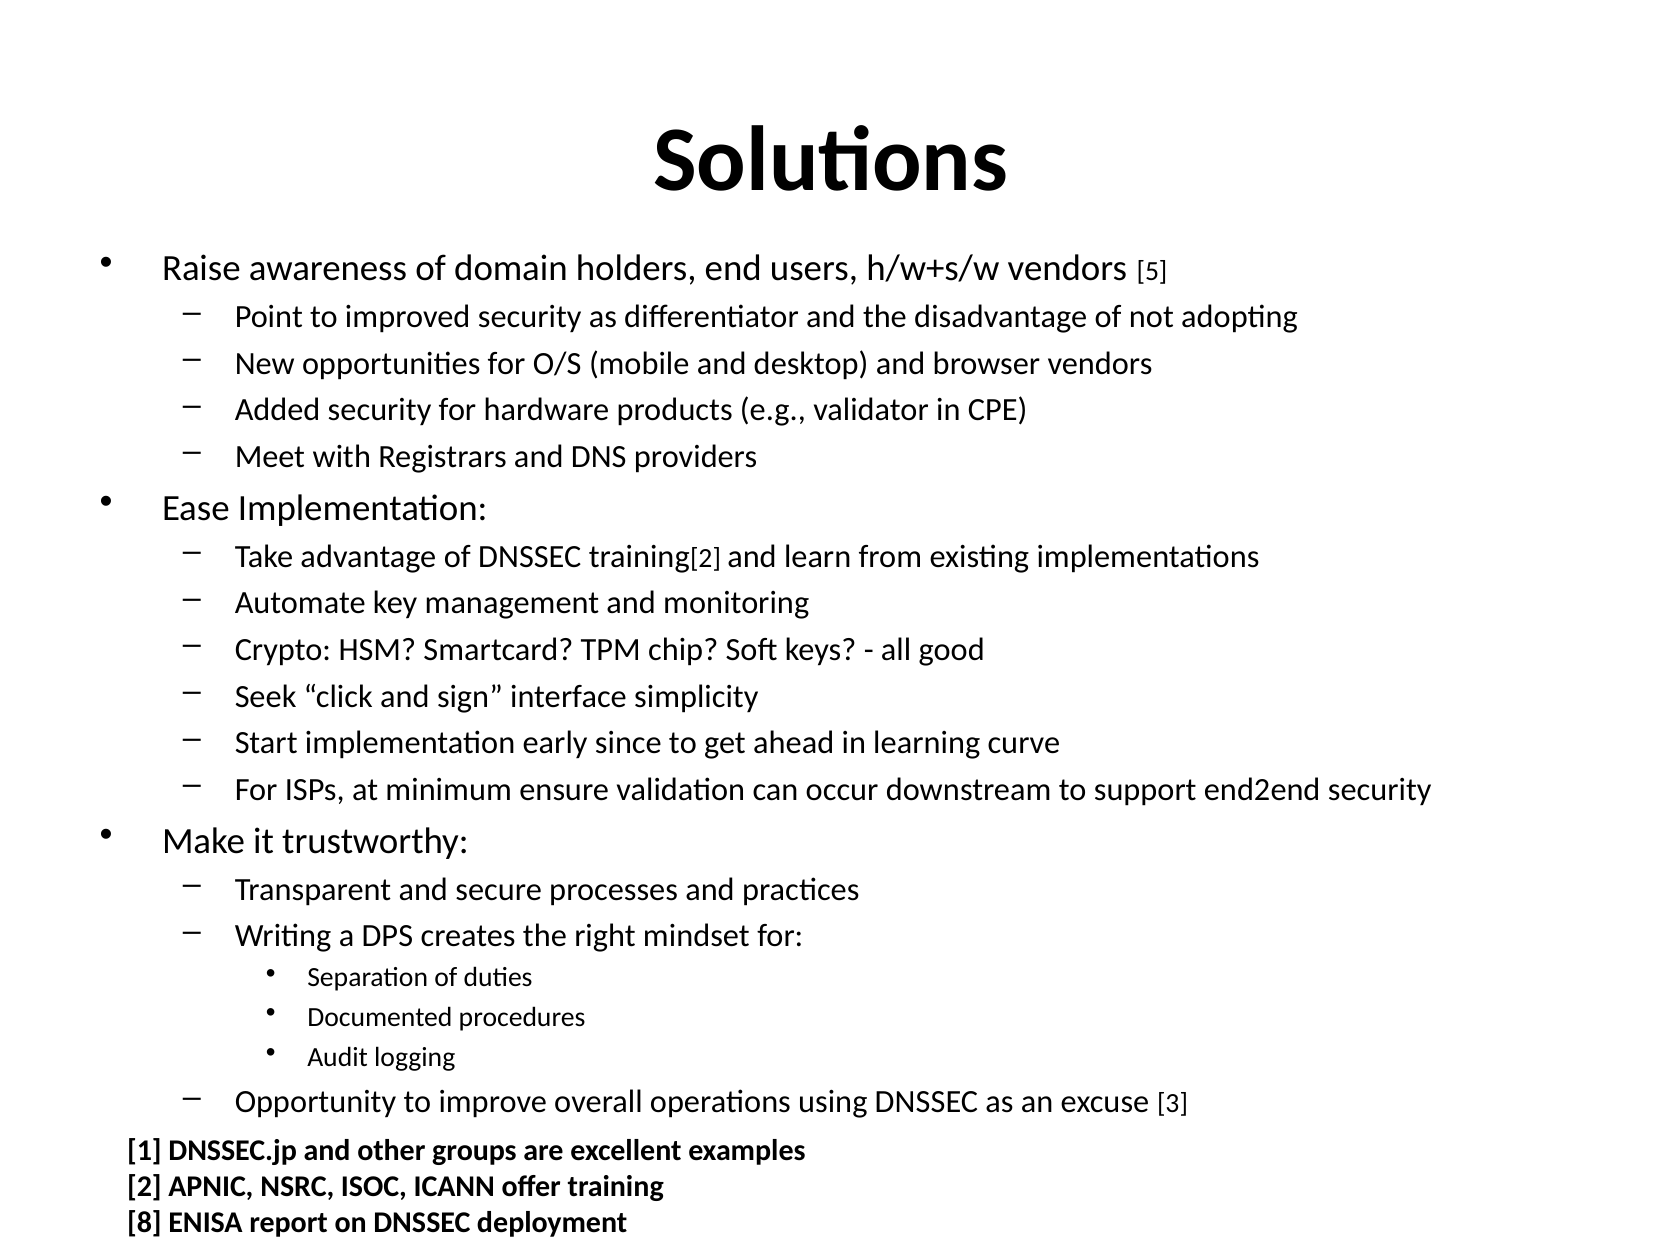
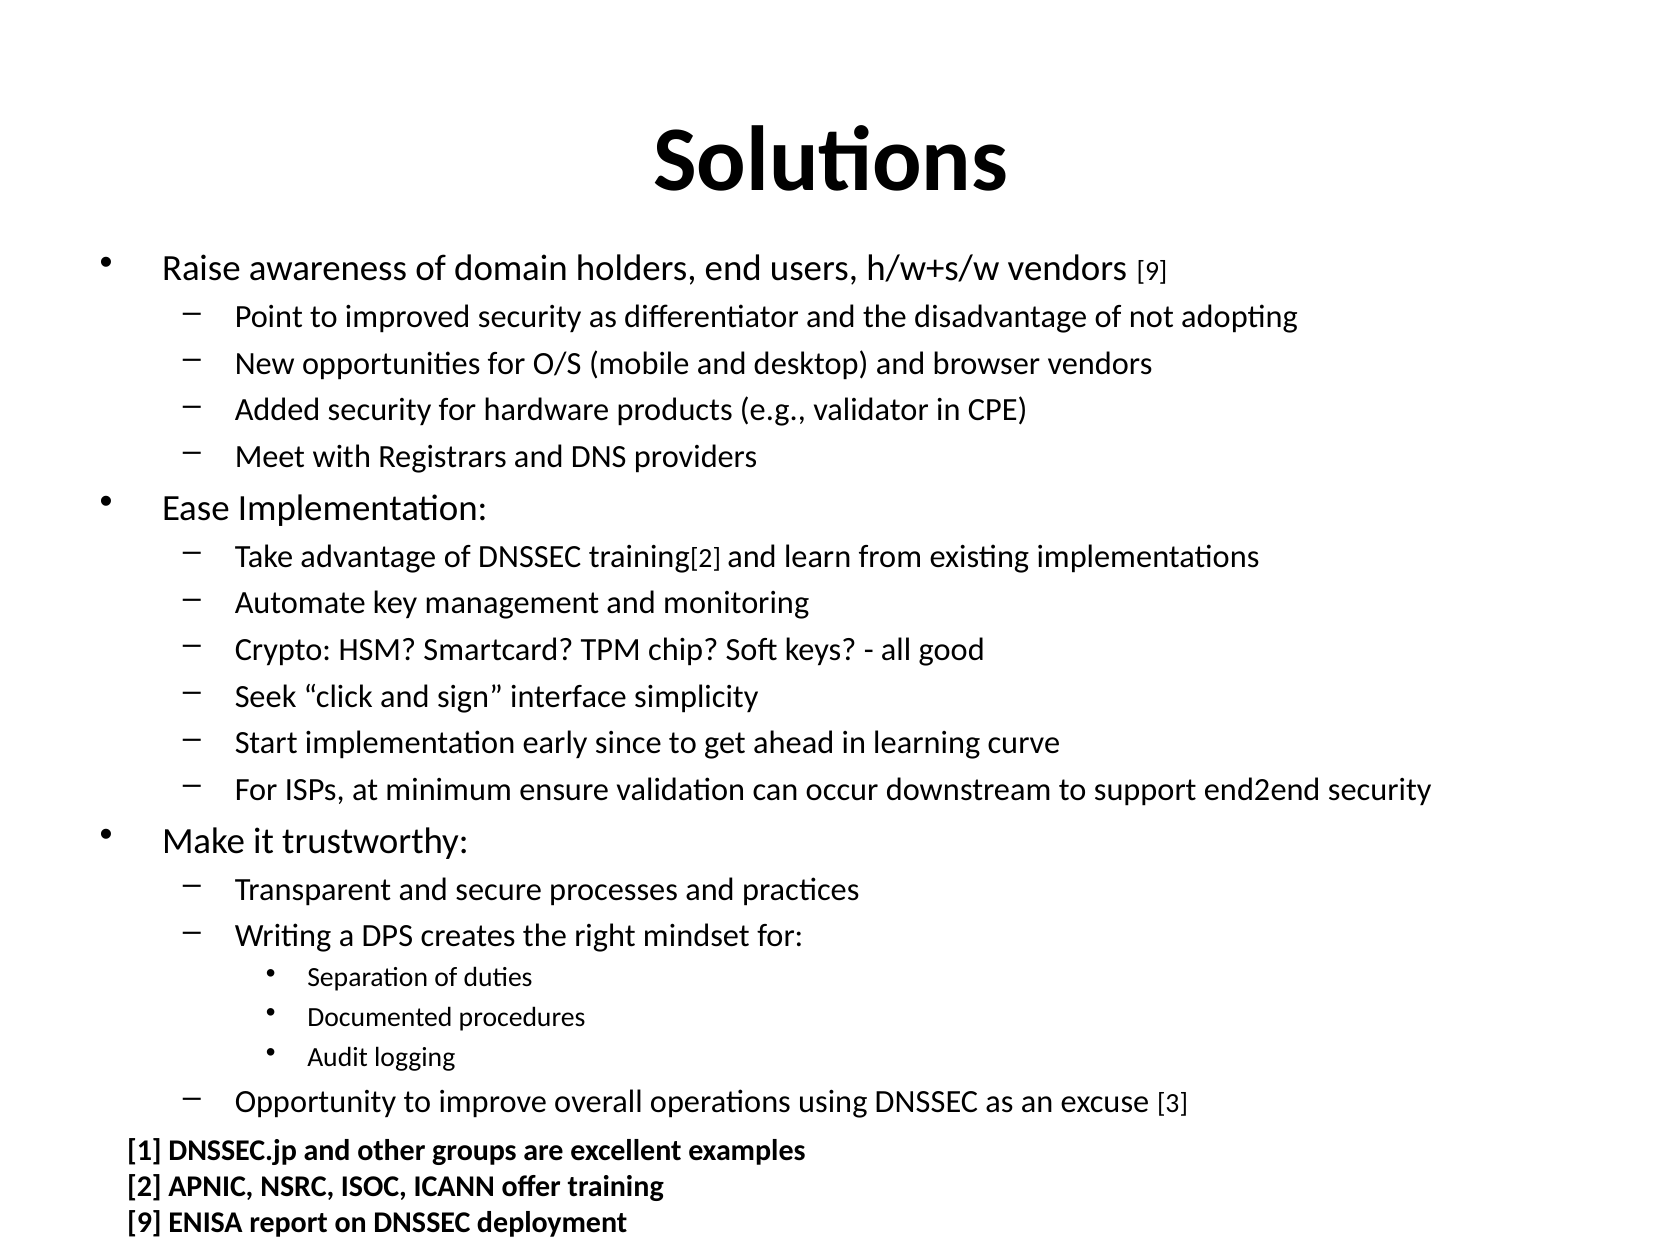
vendors 5: 5 -> 9
8 at (144, 1222): 8 -> 9
